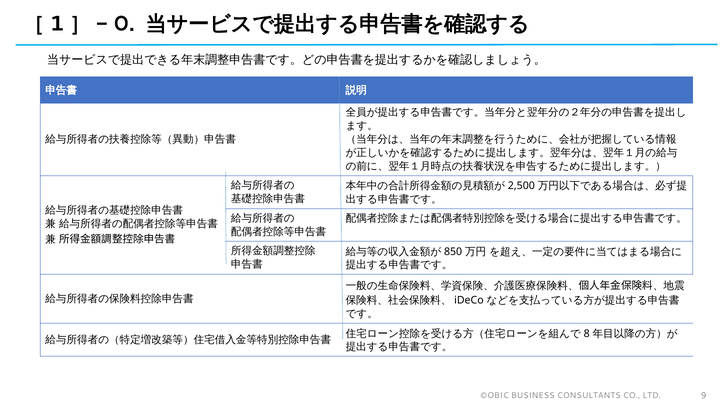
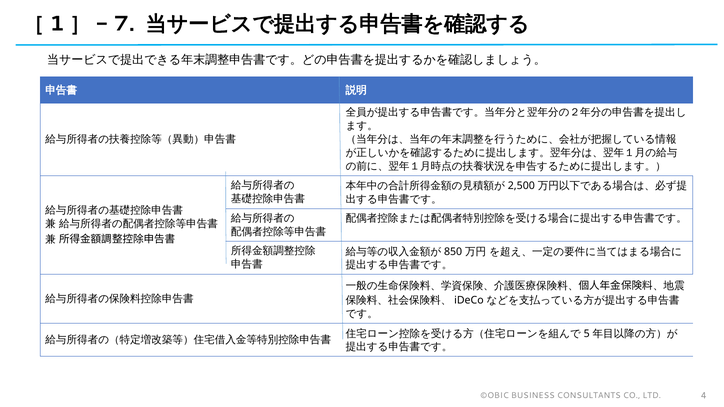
0: 0 -> 7
8: 8 -> 5
9: 9 -> 4
